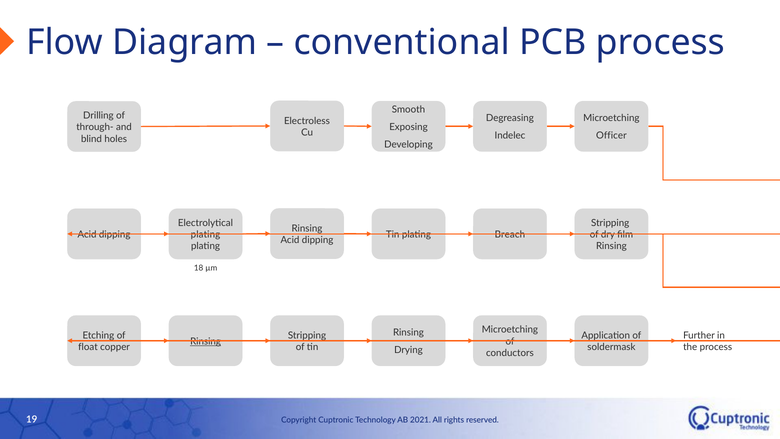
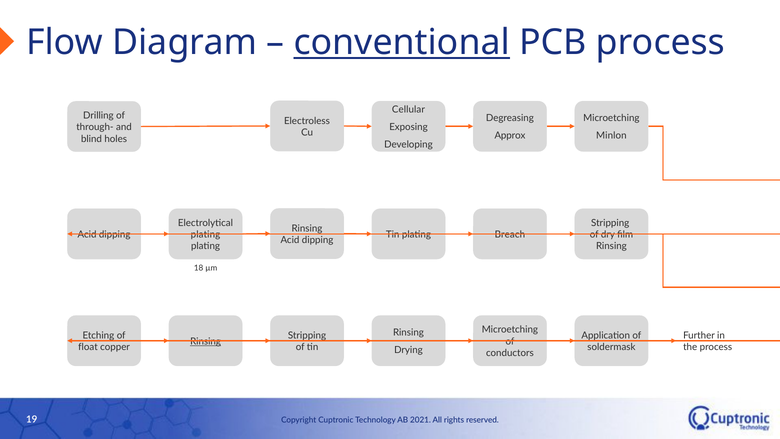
conventional underline: none -> present
Smooth: Smooth -> Cellular
Indelec: Indelec -> Approx
Officer: Officer -> Minlon
